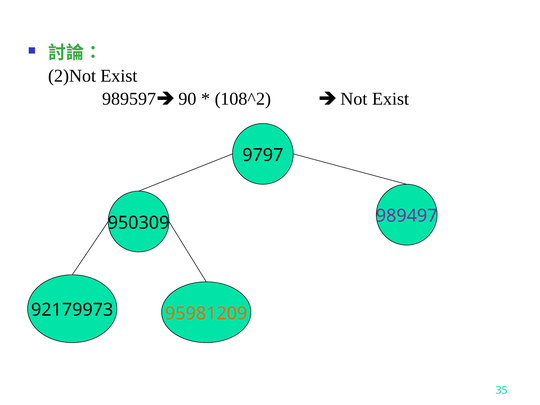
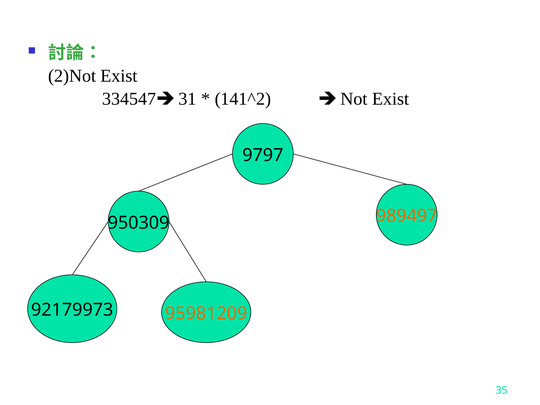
989597: 989597 -> 334547
90: 90 -> 31
108^2: 108^2 -> 141^2
989497 colour: purple -> orange
